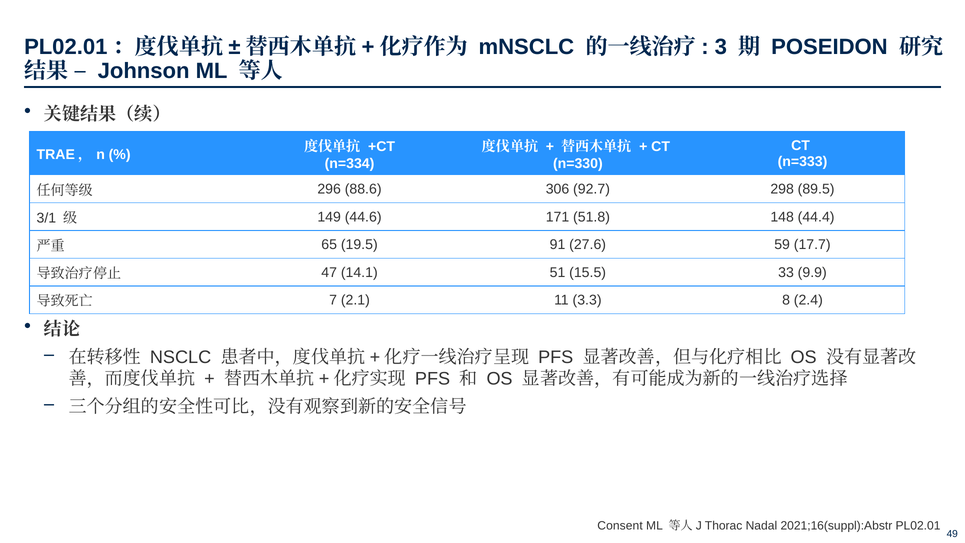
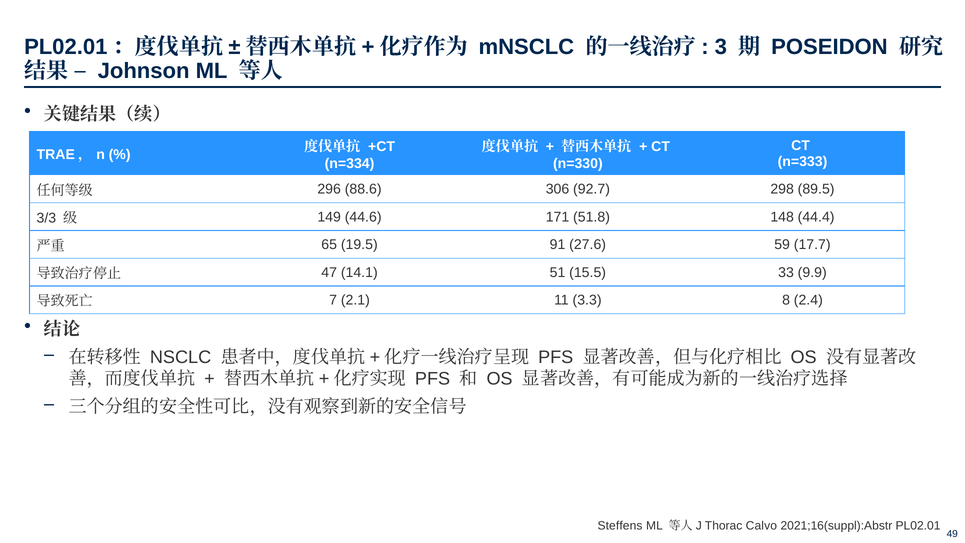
3/1: 3/1 -> 3/3
Consent: Consent -> Steffens
Nadal: Nadal -> Calvo
